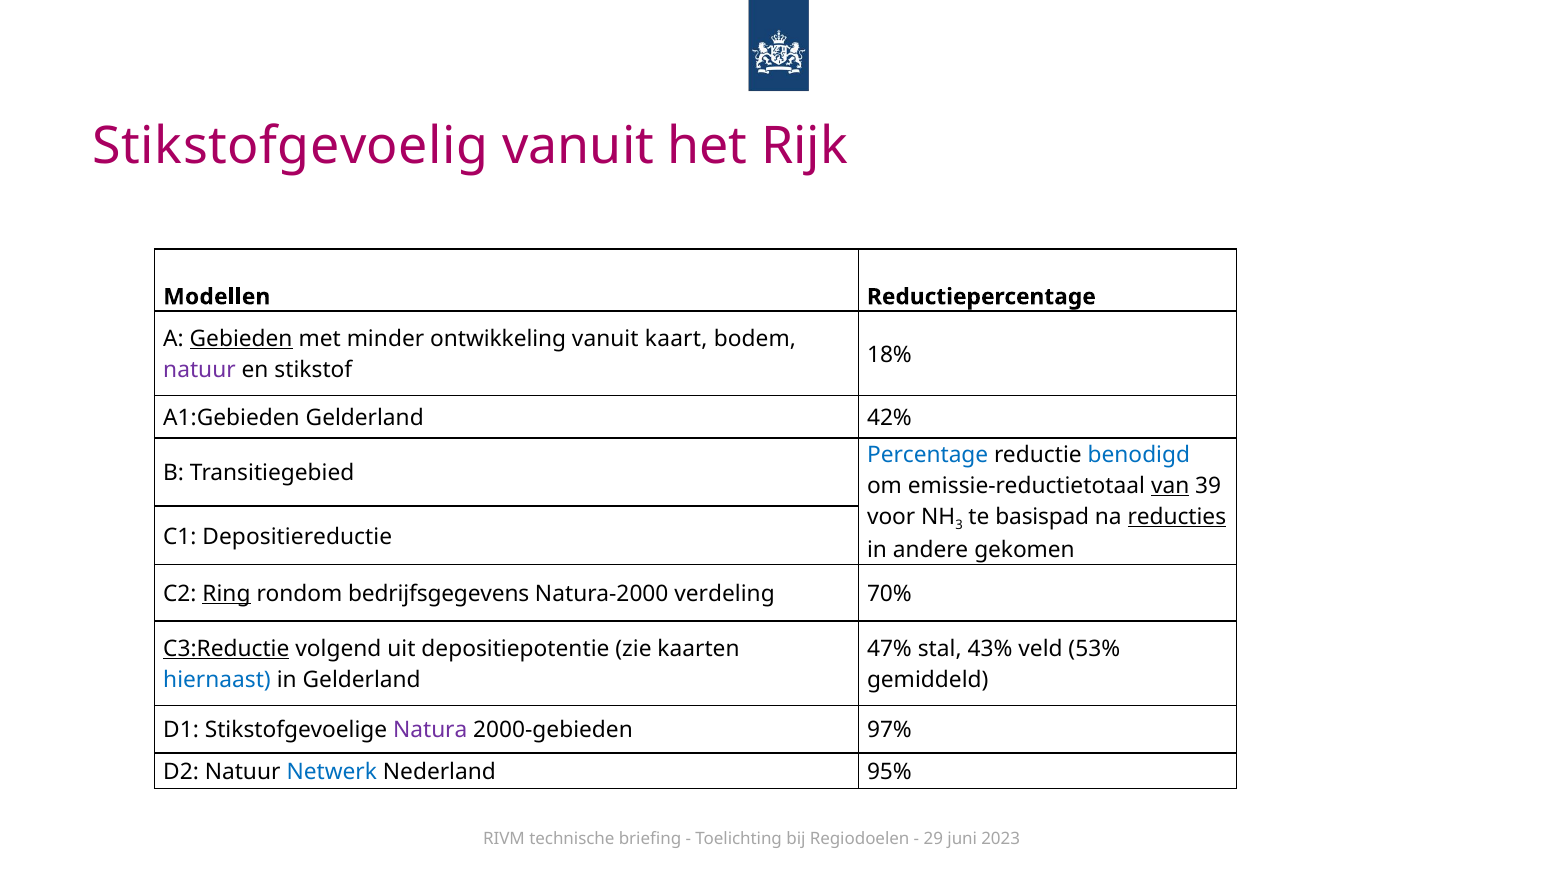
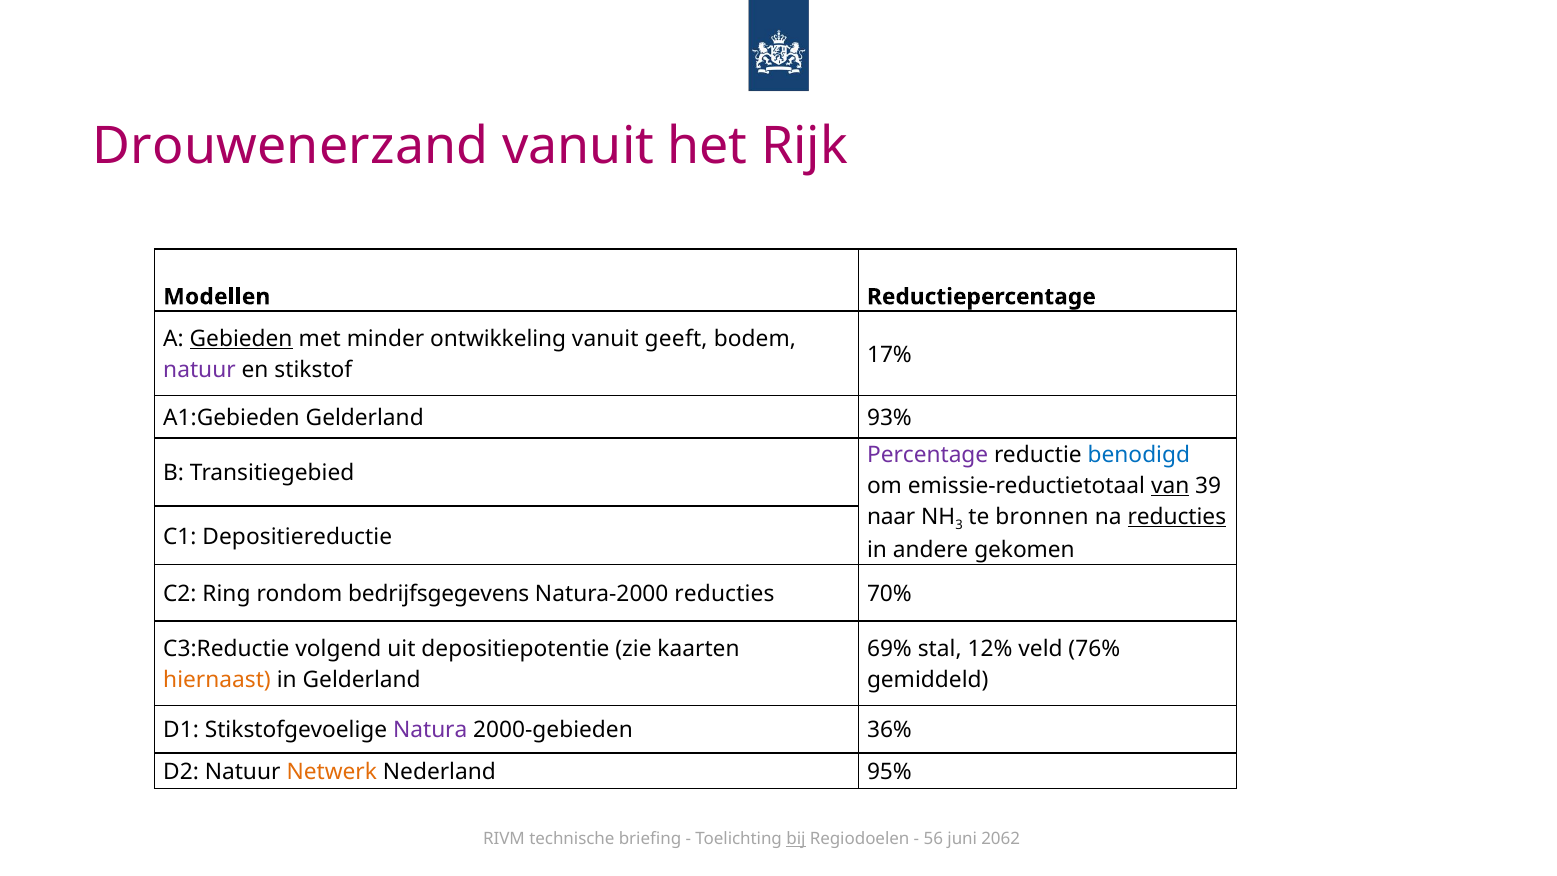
Stikstofgevoelig: Stikstofgevoelig -> Drouwenerzand
kaart: kaart -> geeft
18%: 18% -> 17%
42%: 42% -> 93%
Percentage colour: blue -> purple
voor: voor -> naar
basispad: basispad -> bronnen
Ring underline: present -> none
Natura-2000 verdeling: verdeling -> reducties
C3:Reductie underline: present -> none
47%: 47% -> 69%
43%: 43% -> 12%
53%: 53% -> 76%
hiernaast colour: blue -> orange
97%: 97% -> 36%
Netwerk colour: blue -> orange
bij underline: none -> present
29: 29 -> 56
2023: 2023 -> 2062
